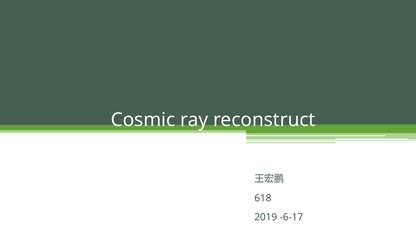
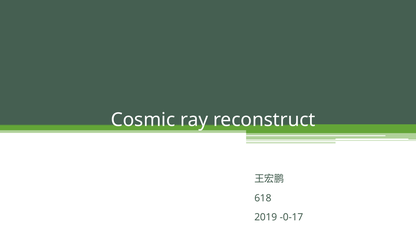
-6-17: -6-17 -> -0-17
